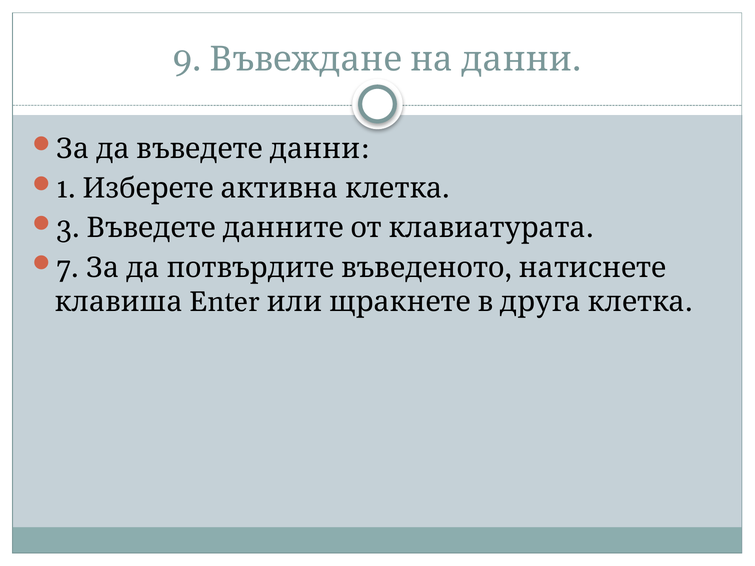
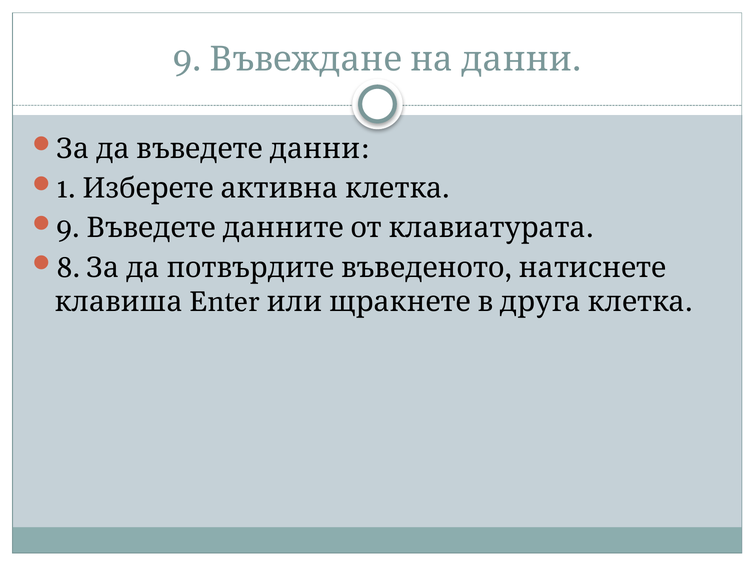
3 at (68, 228): 3 -> 9
7: 7 -> 8
